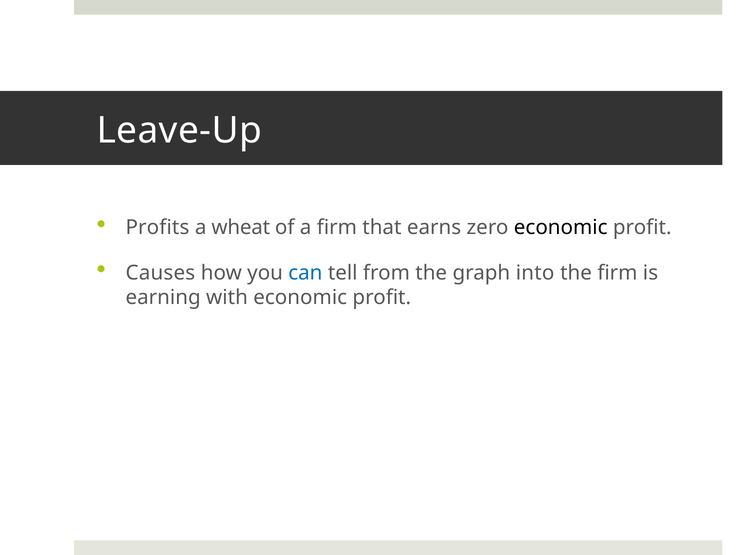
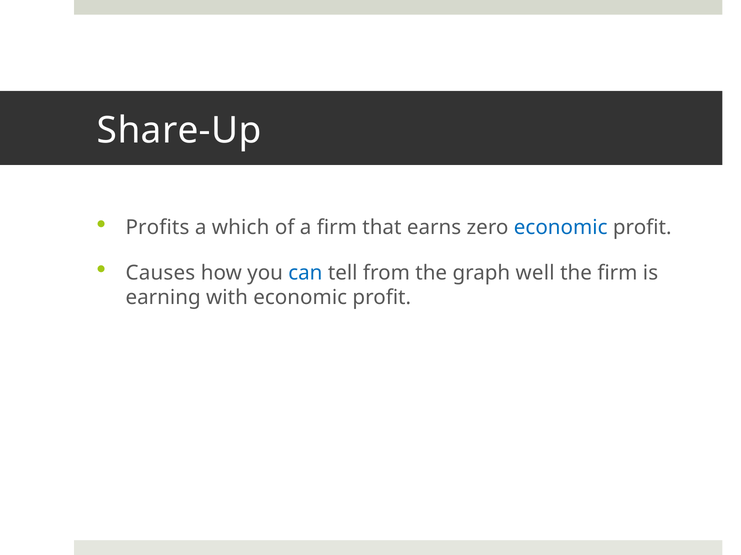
Leave-Up: Leave-Up -> Share-Up
wheat: wheat -> which
economic at (561, 228) colour: black -> blue
into: into -> well
